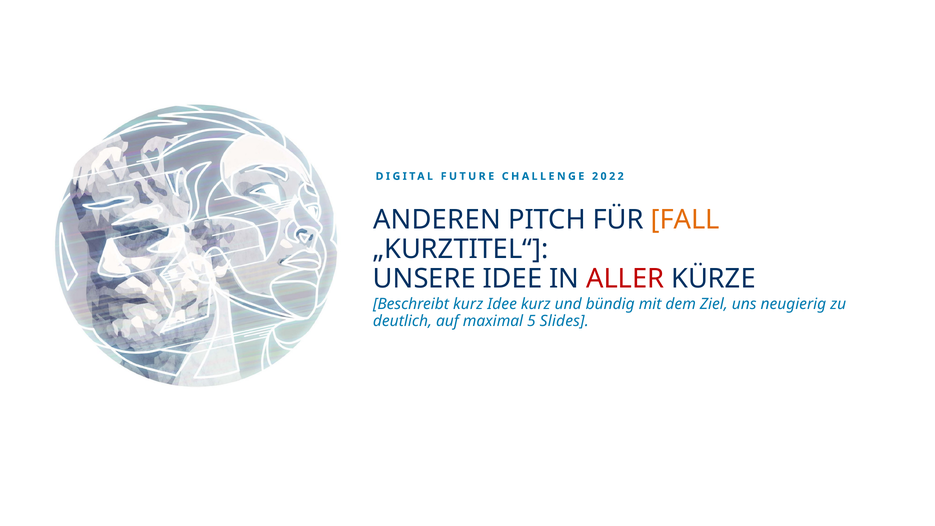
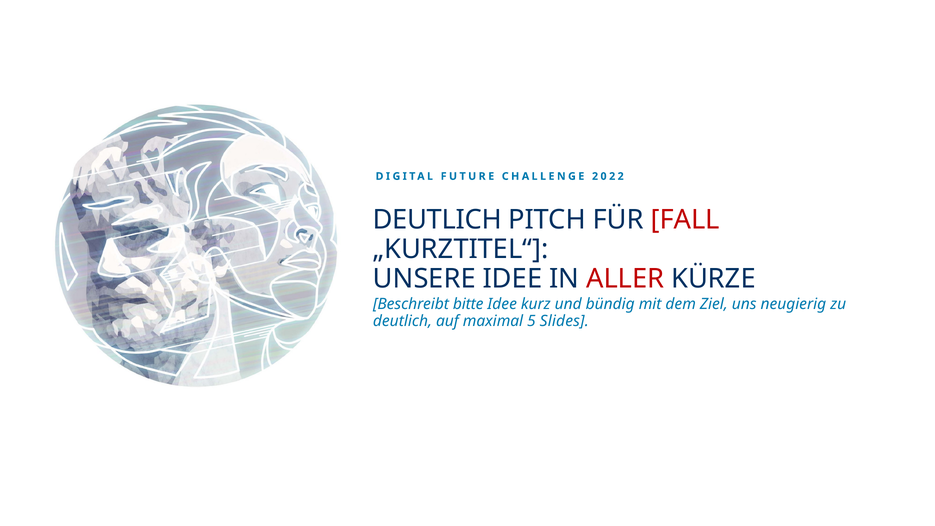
ANDEREN at (437, 220): ANDEREN -> DEUTLICH
FALL colour: orange -> red
Beschreibt kurz: kurz -> bitte
